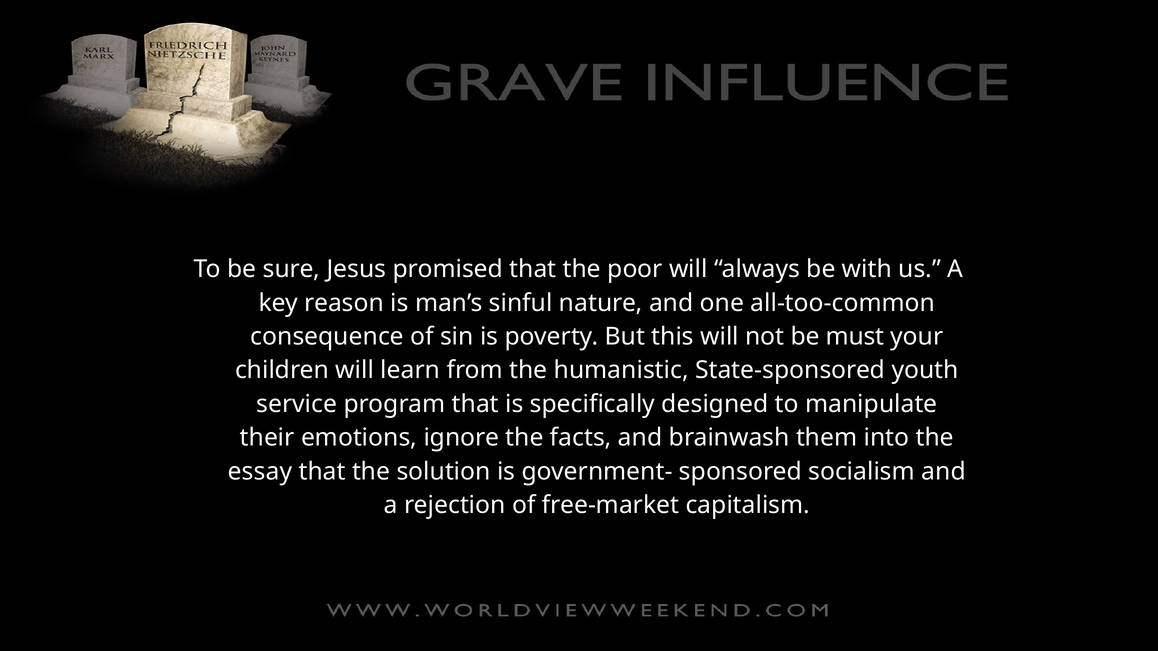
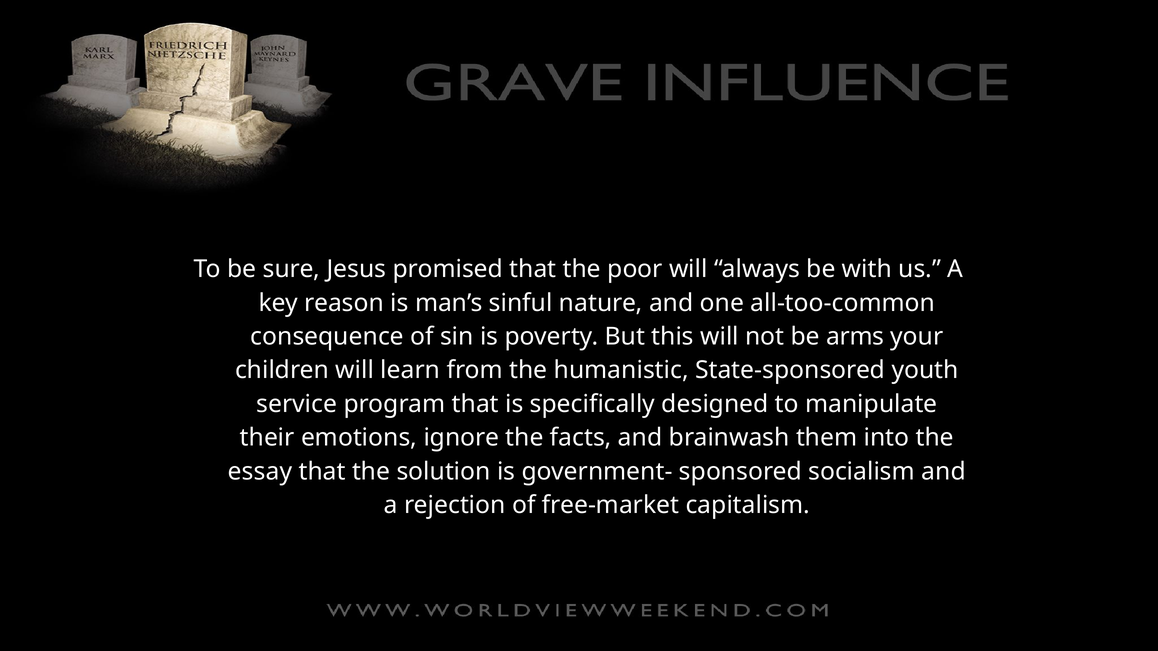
must: must -> arms
